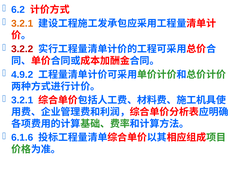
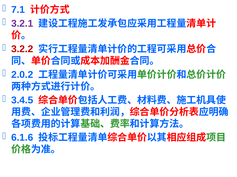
6.2: 6.2 -> 7.1
3.2.1 at (22, 24) colour: orange -> purple
4.9.2: 4.9.2 -> 2.0.2
3.2.1 at (22, 101): 3.2.1 -> 3.4.5
